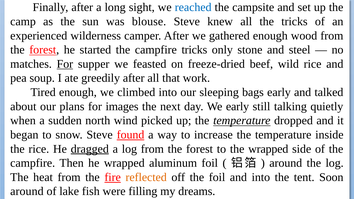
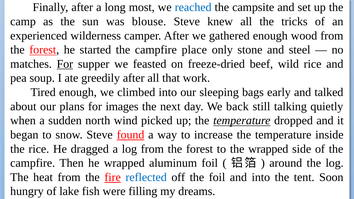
sight: sight -> most
campfire tricks: tricks -> place
We early: early -> back
dragged underline: present -> none
reflected colour: orange -> blue
around at (27, 191): around -> hungry
